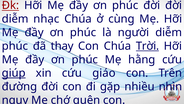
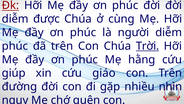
nhạc: nhạc -> được
đã thay: thay -> trên
giúp underline: present -> none
